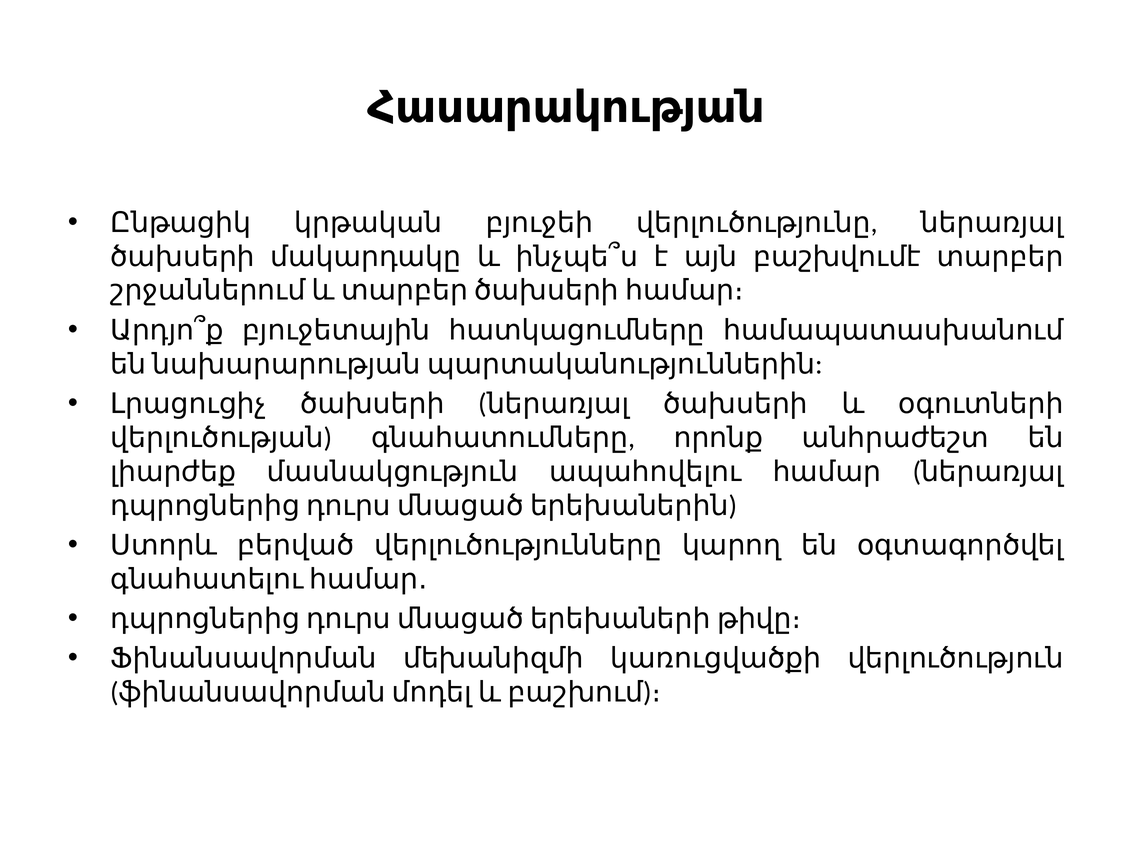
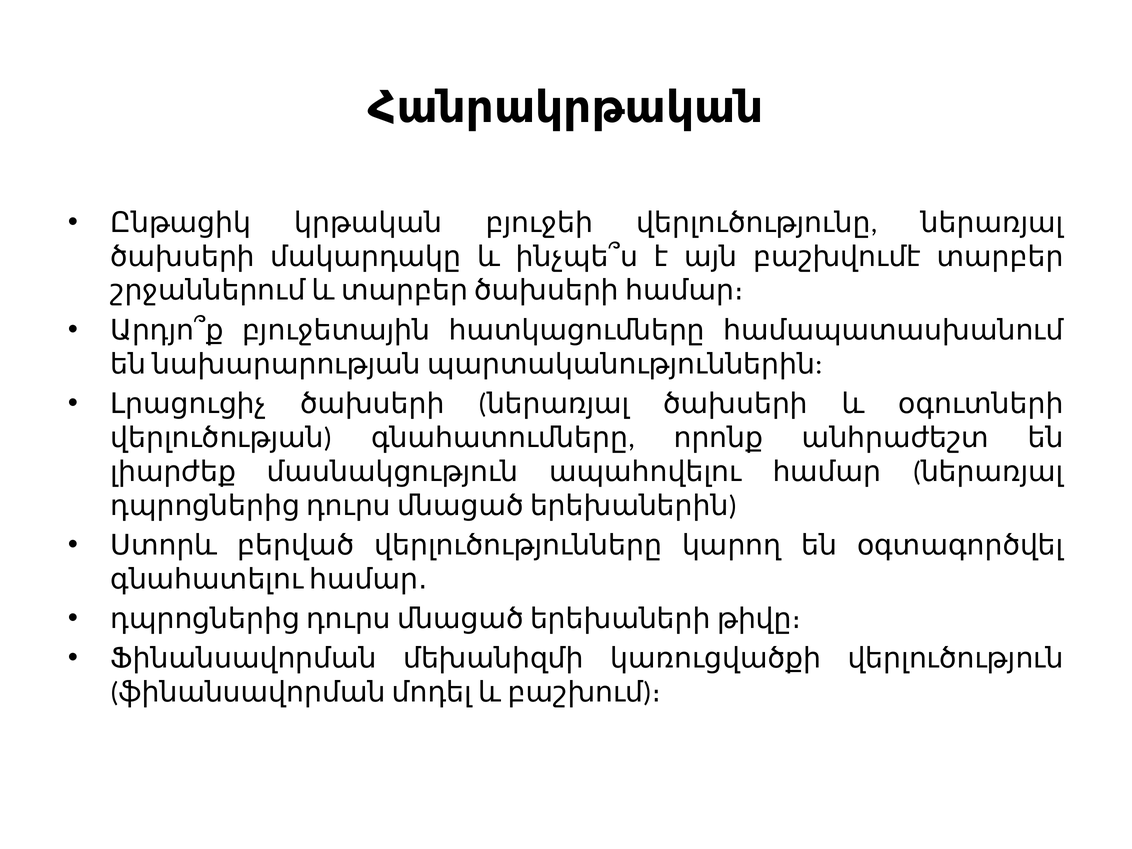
Հասարակության: Հասարակության -> Հանրակրթական
